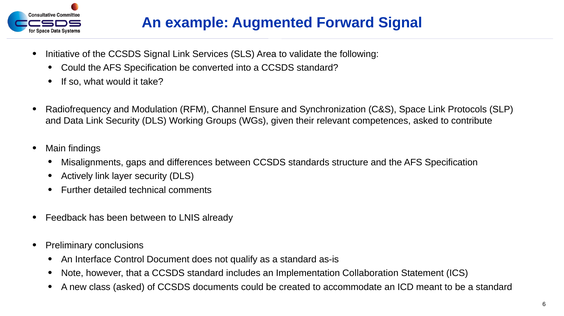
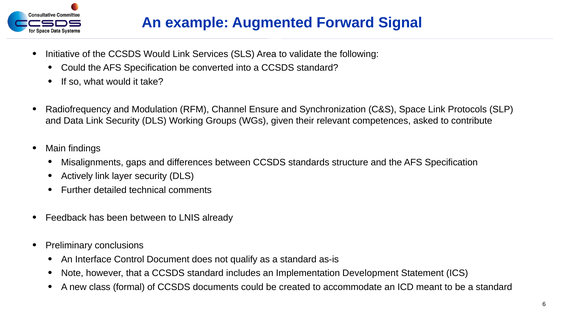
CCSDS Signal: Signal -> Would
Collaboration: Collaboration -> Development
class asked: asked -> formal
